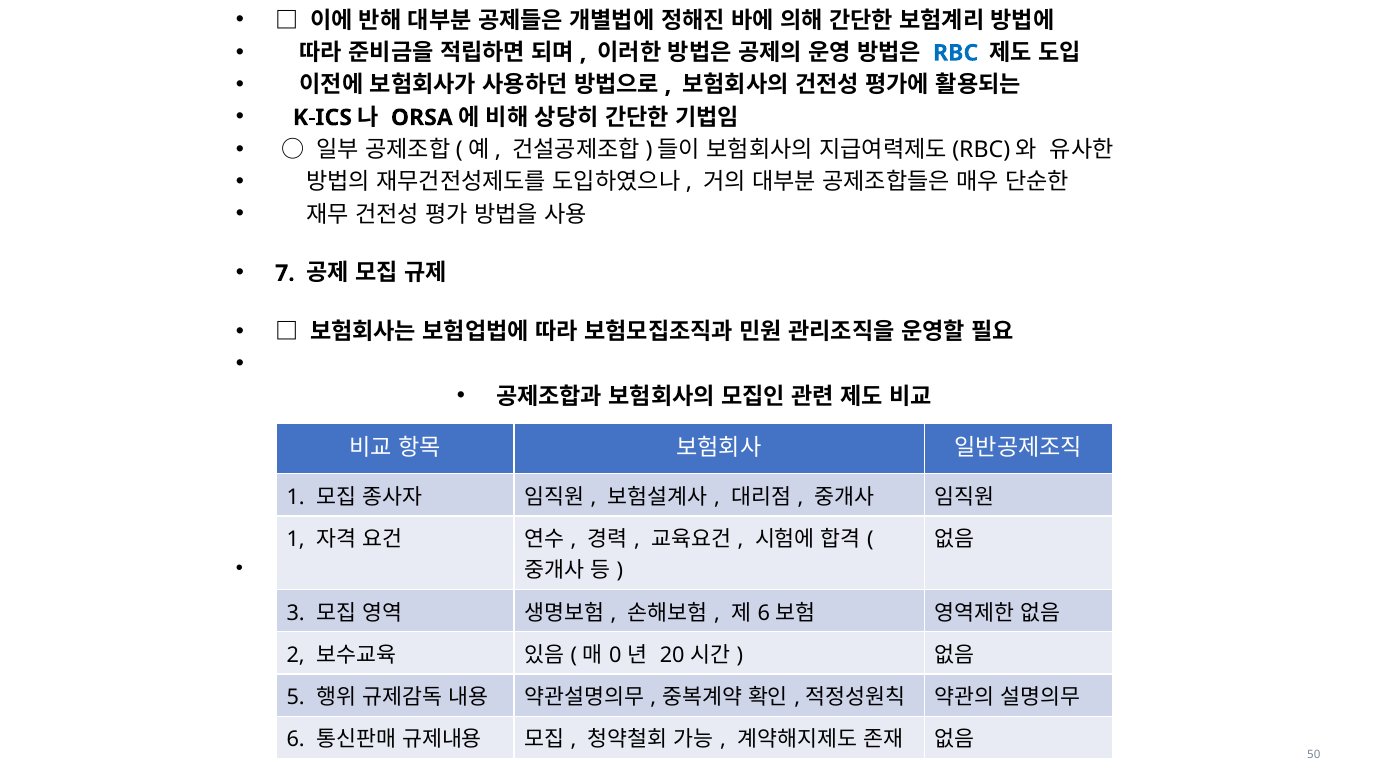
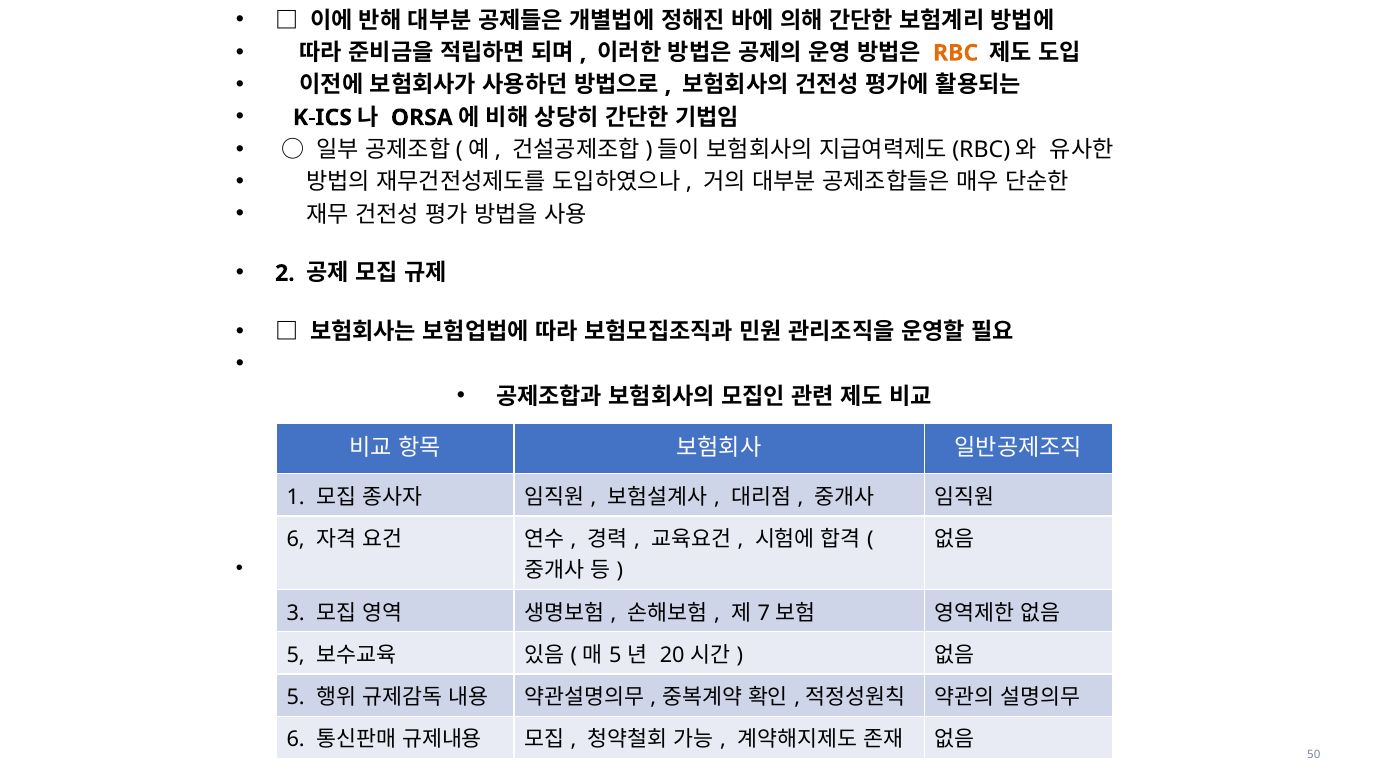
RBC colour: blue -> orange
7: 7 -> 2
1 at (296, 539): 1 -> 6
6 at (764, 613): 6 -> 7
2 at (296, 655): 2 -> 5
0 at (615, 655): 0 -> 5
